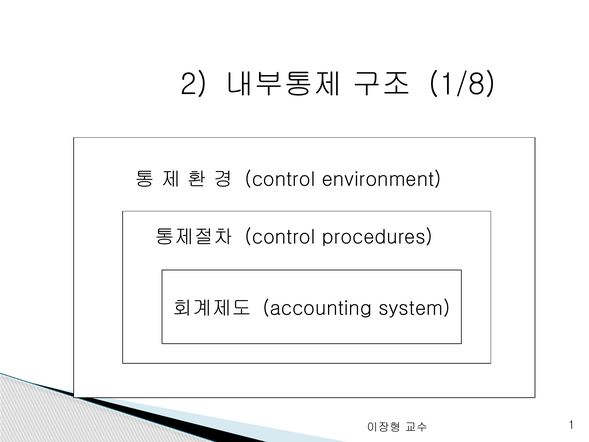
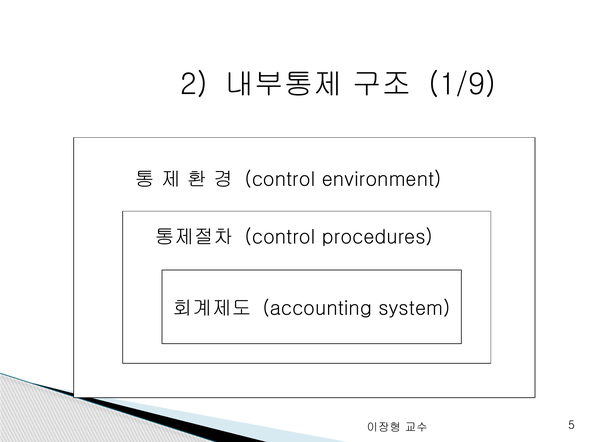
1/8: 1/8 -> 1/9
1: 1 -> 5
